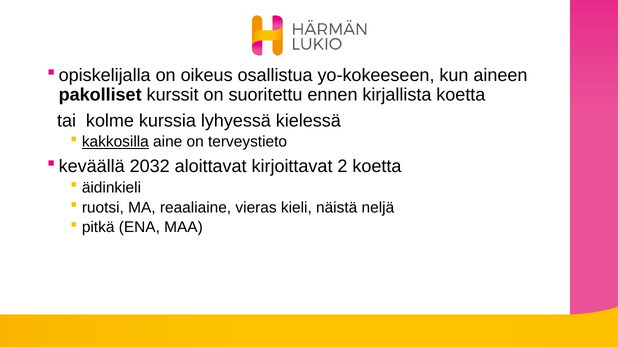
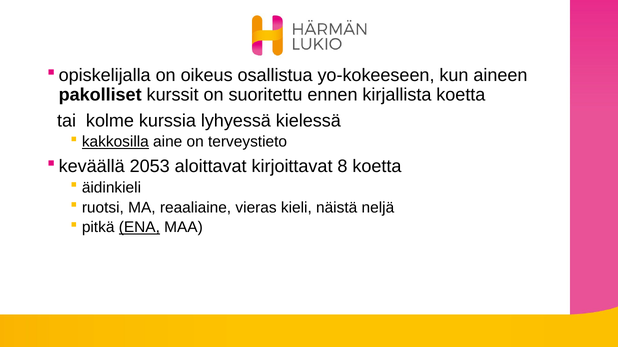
2032: 2032 -> 2053
2: 2 -> 8
ENA underline: none -> present
